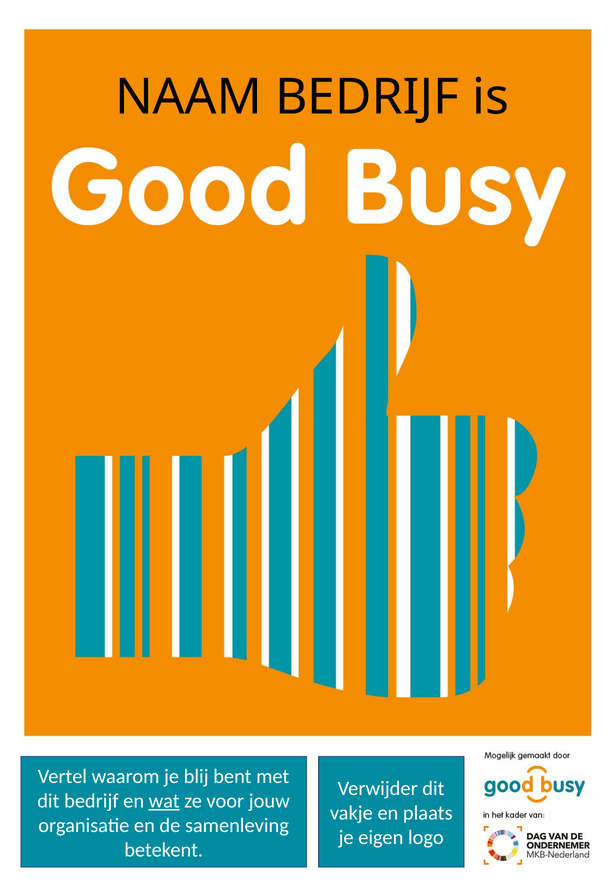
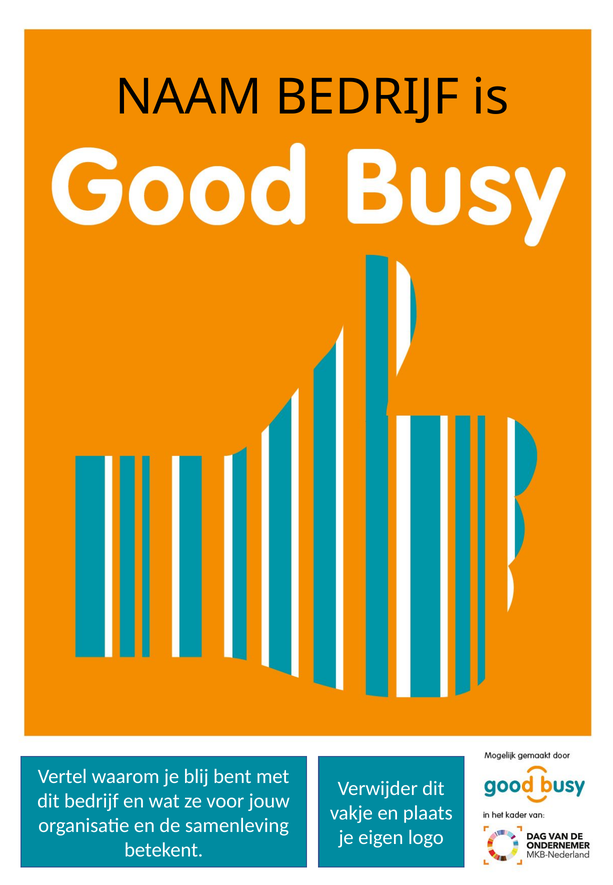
wat underline: present -> none
